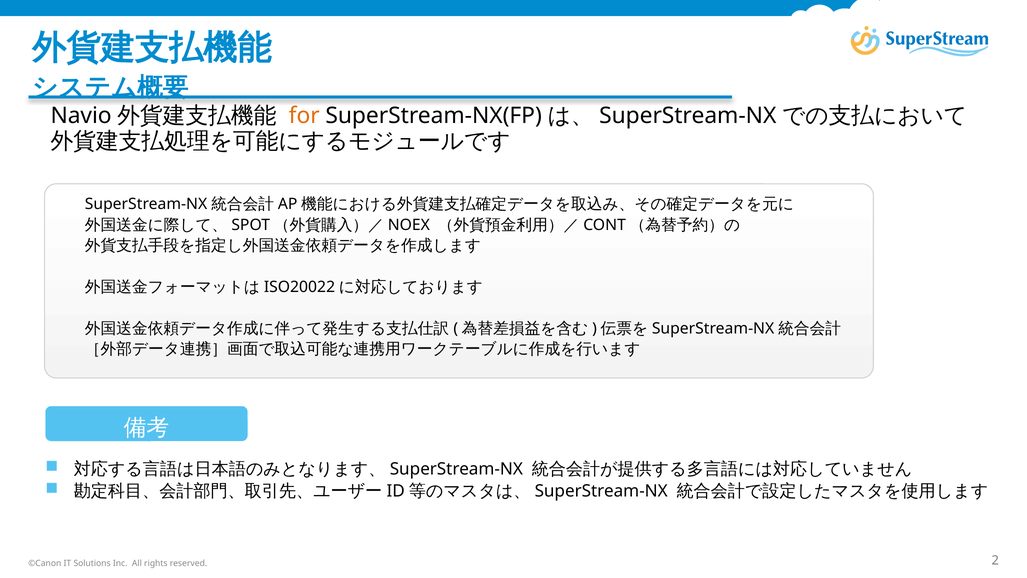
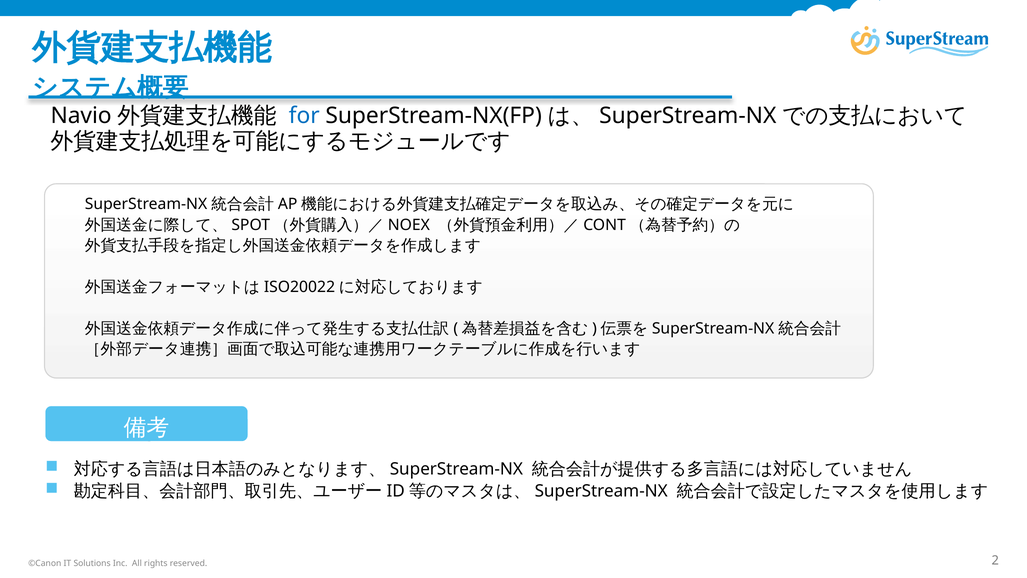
for colour: orange -> blue
